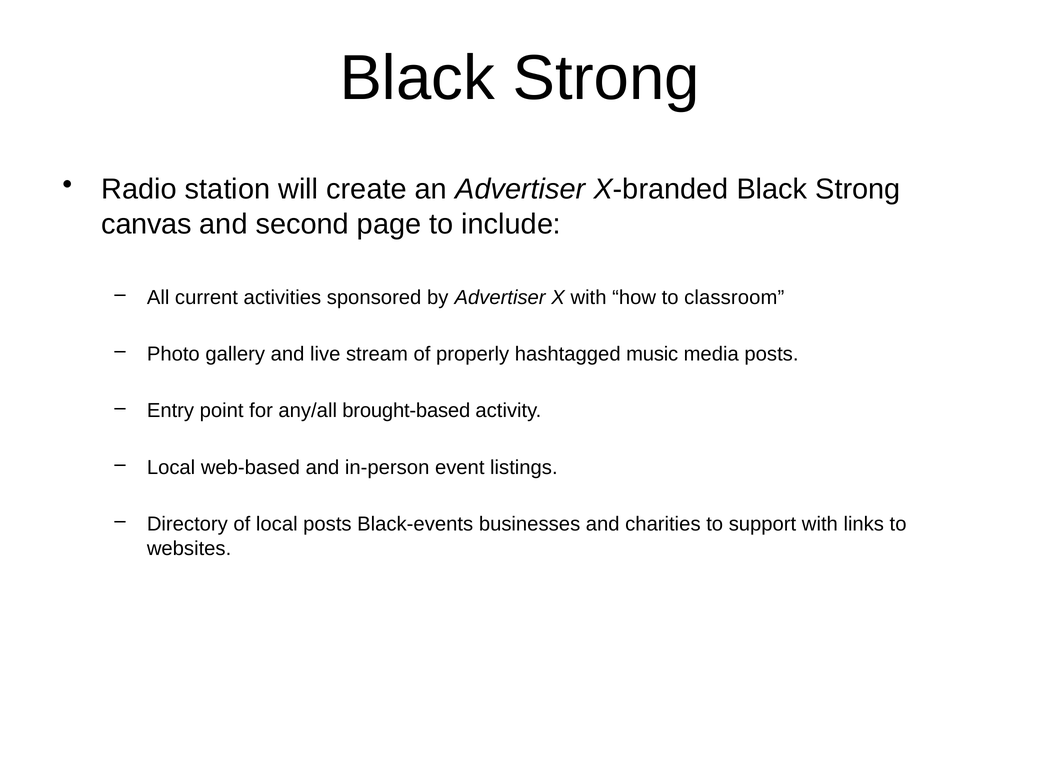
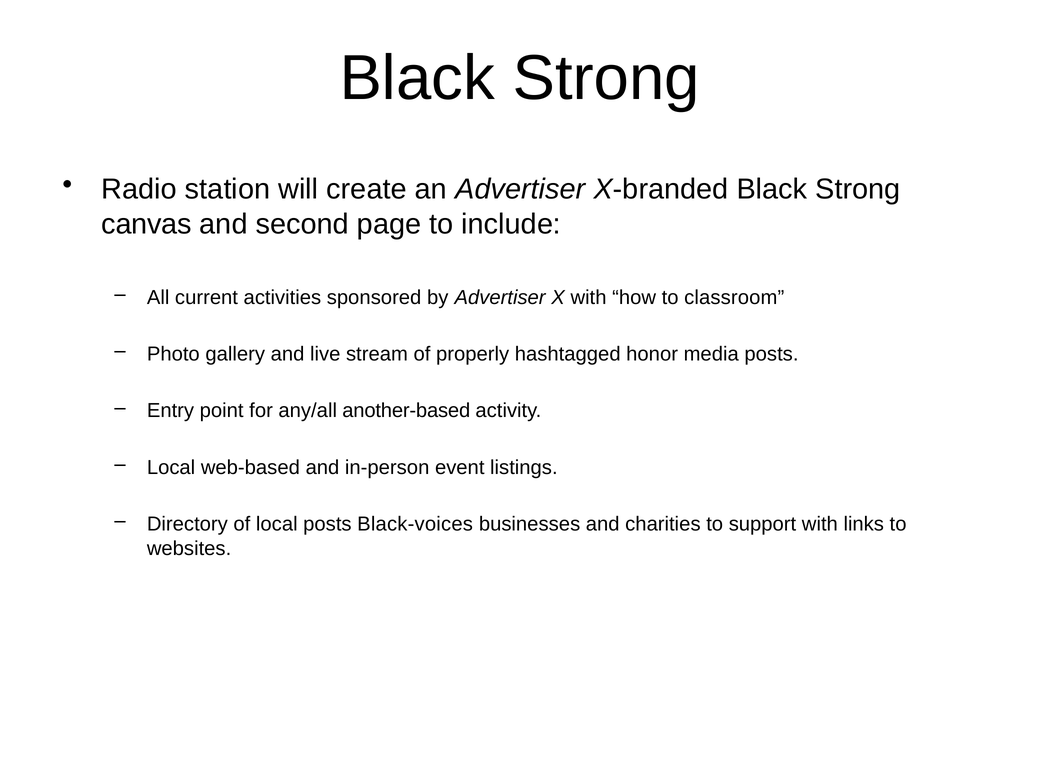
music: music -> honor
brought-based: brought-based -> another-based
Black-events: Black-events -> Black-voices
